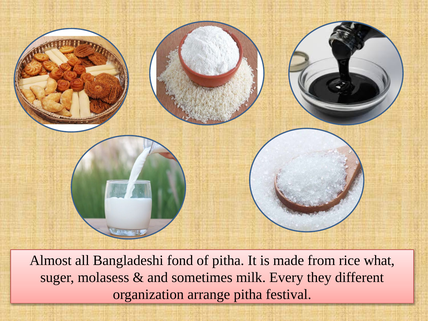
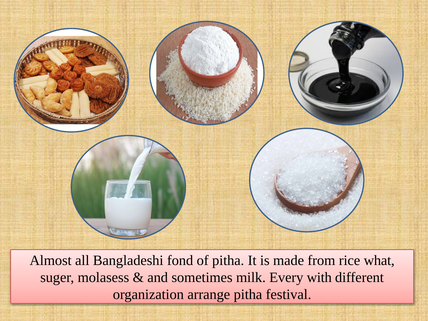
they: they -> with
